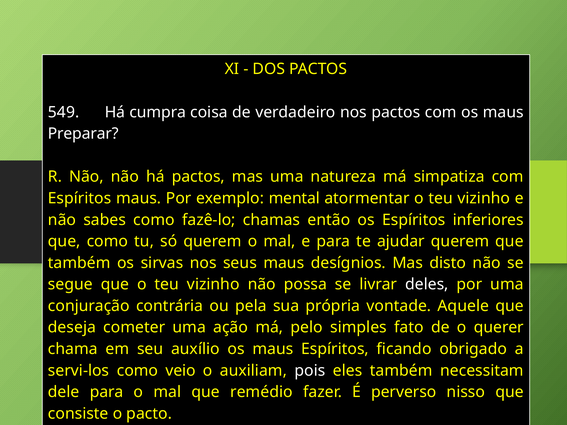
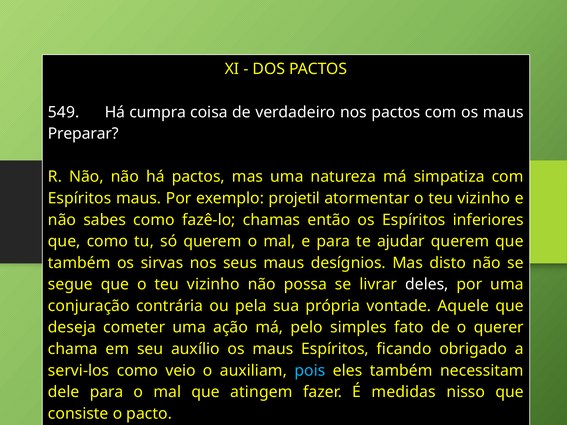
mental: mental -> projetil
pois colour: white -> light blue
remédio: remédio -> atingem
perverso: perverso -> medidas
